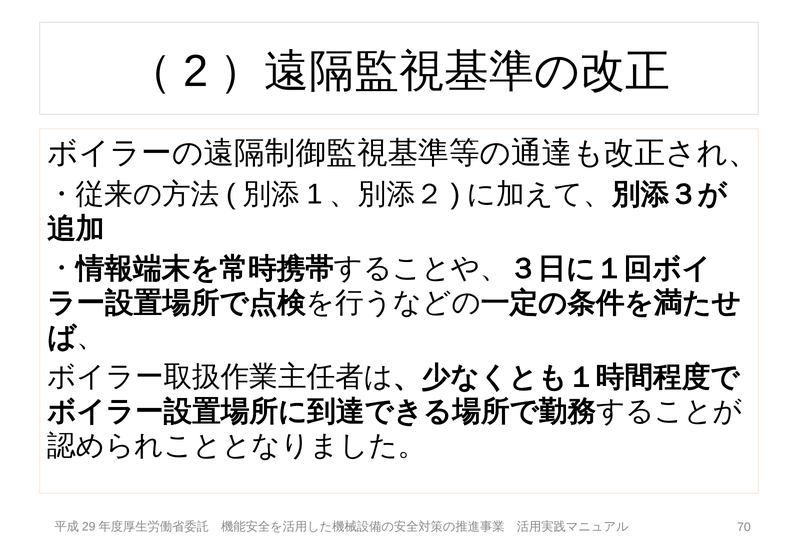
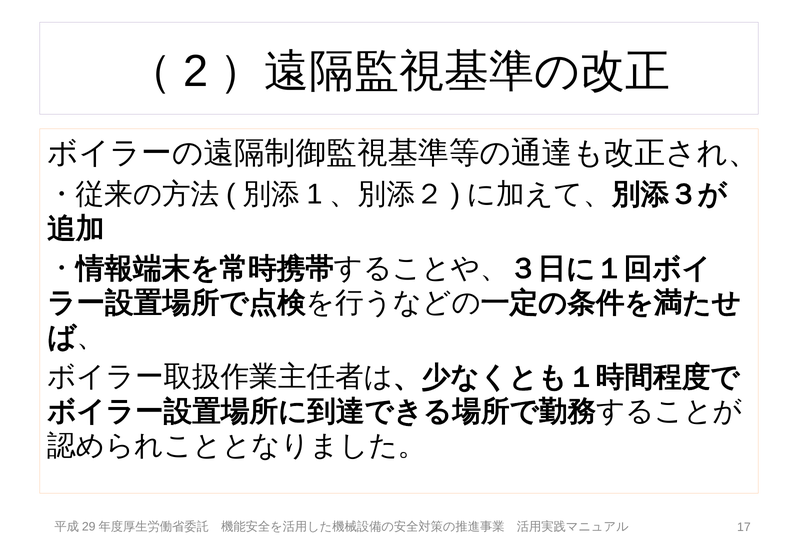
70: 70 -> 17
